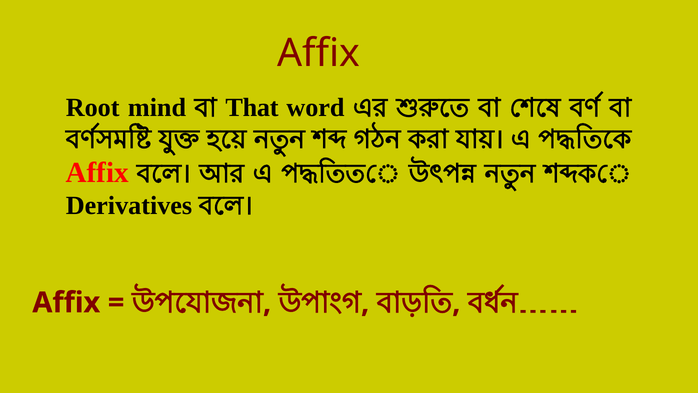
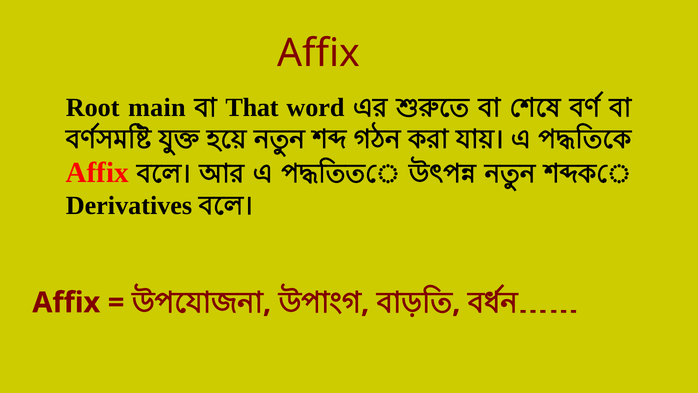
mind: mind -> main
